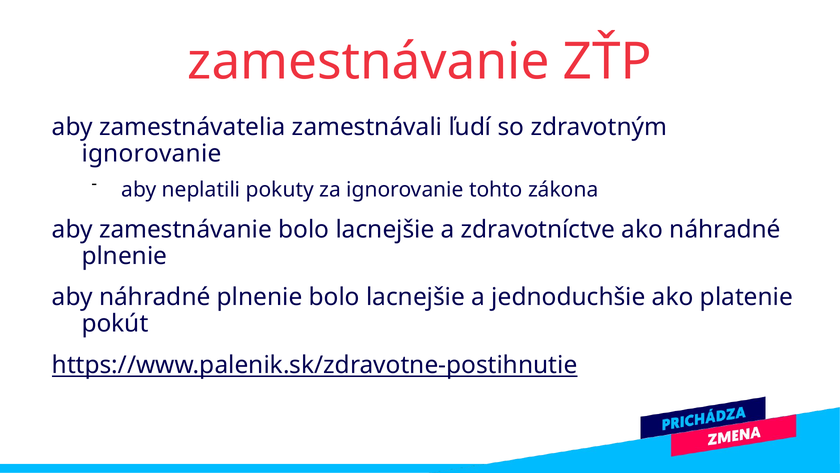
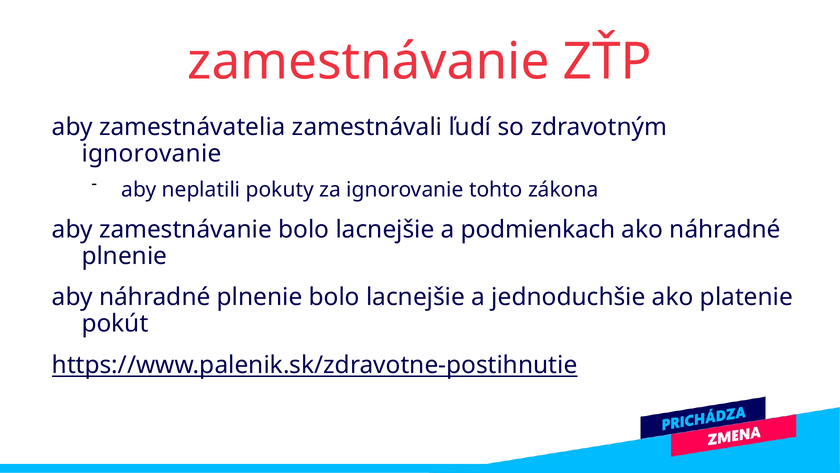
zdravotníctve: zdravotníctve -> podmienkach
